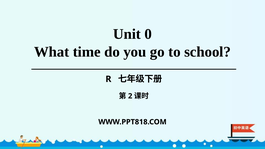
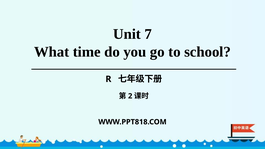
0: 0 -> 7
